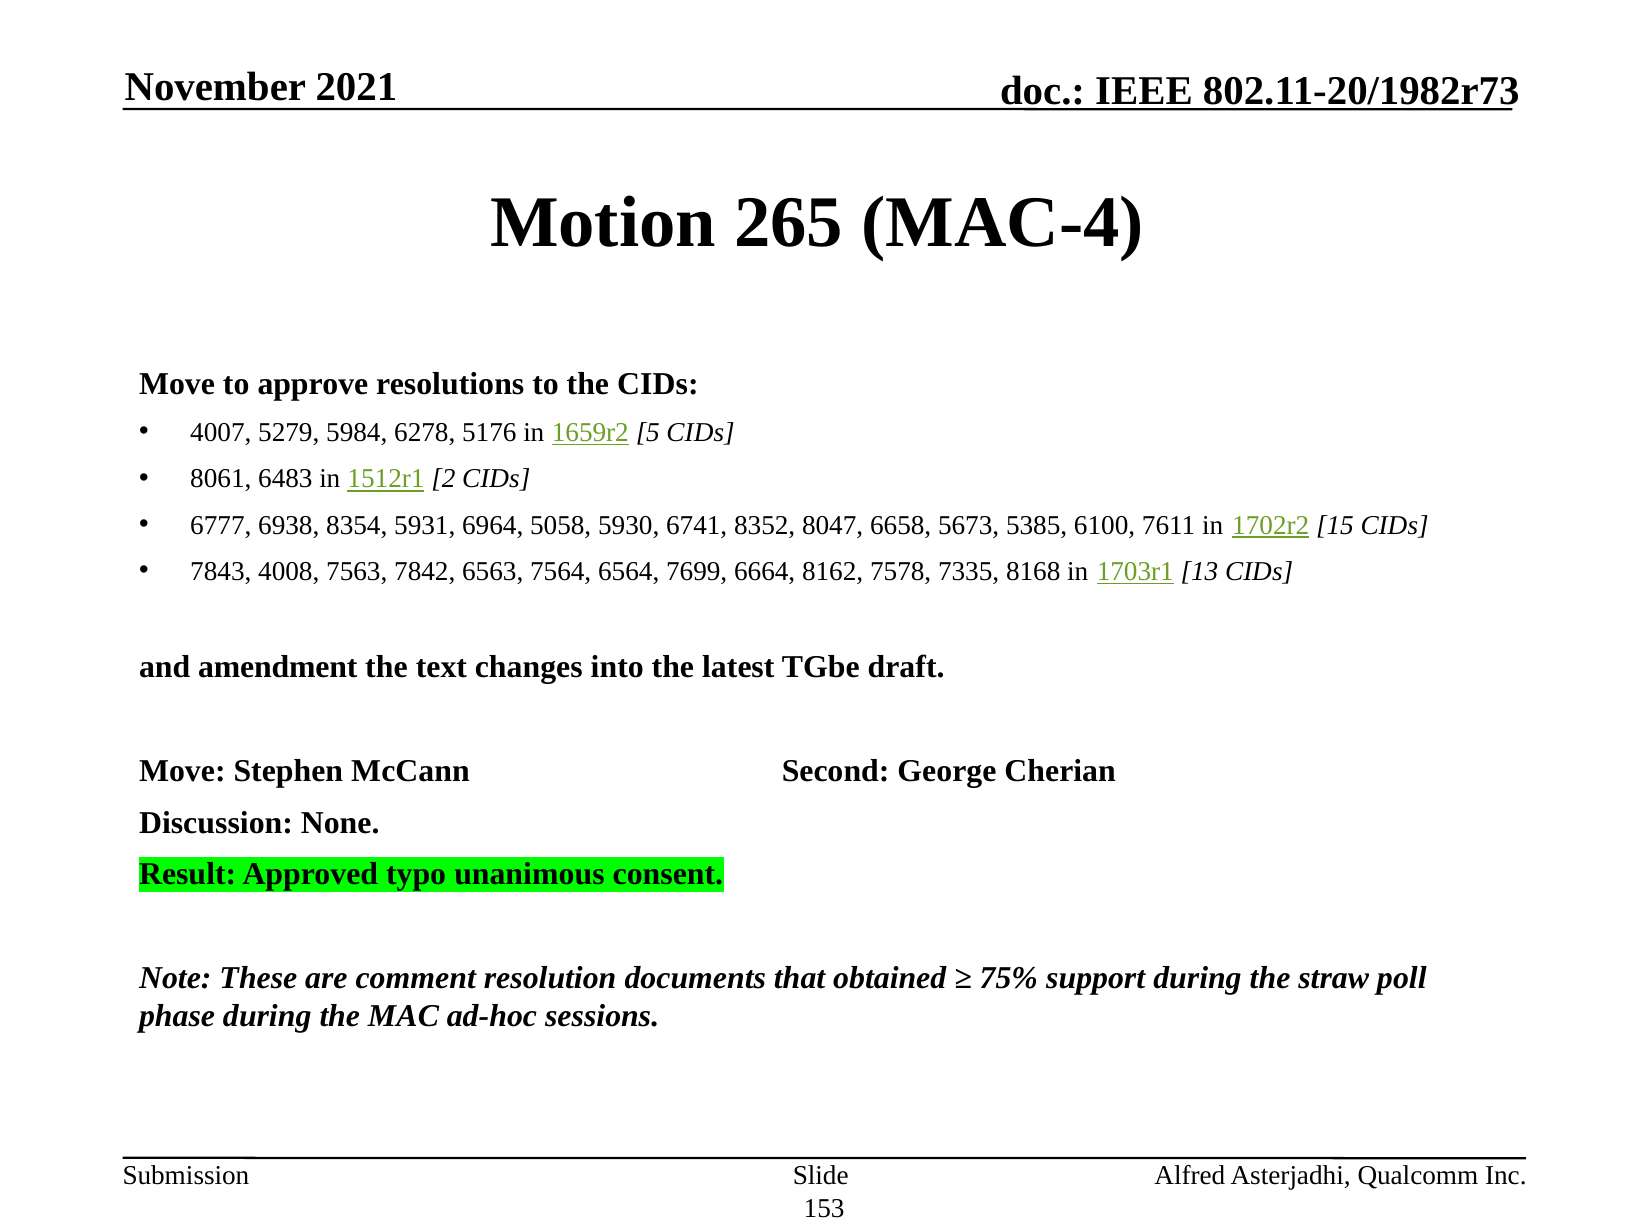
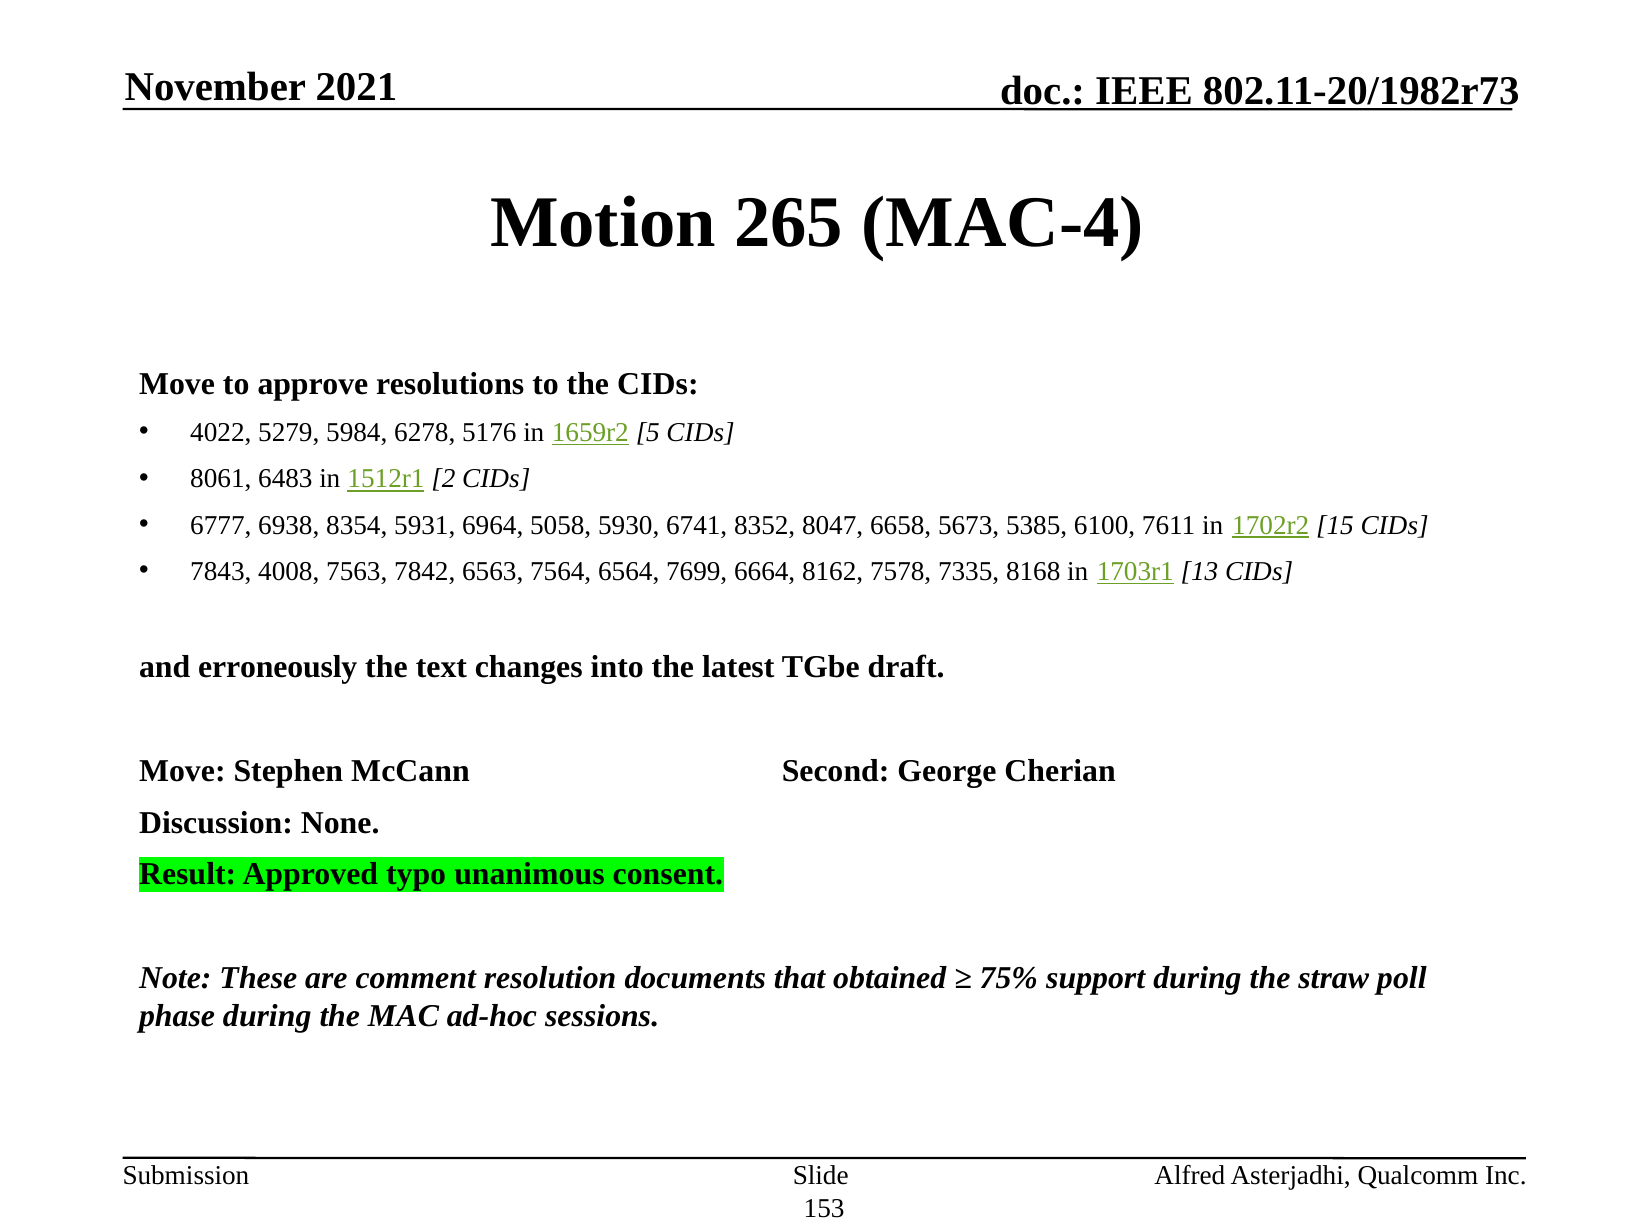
4007: 4007 -> 4022
amendment: amendment -> erroneously
